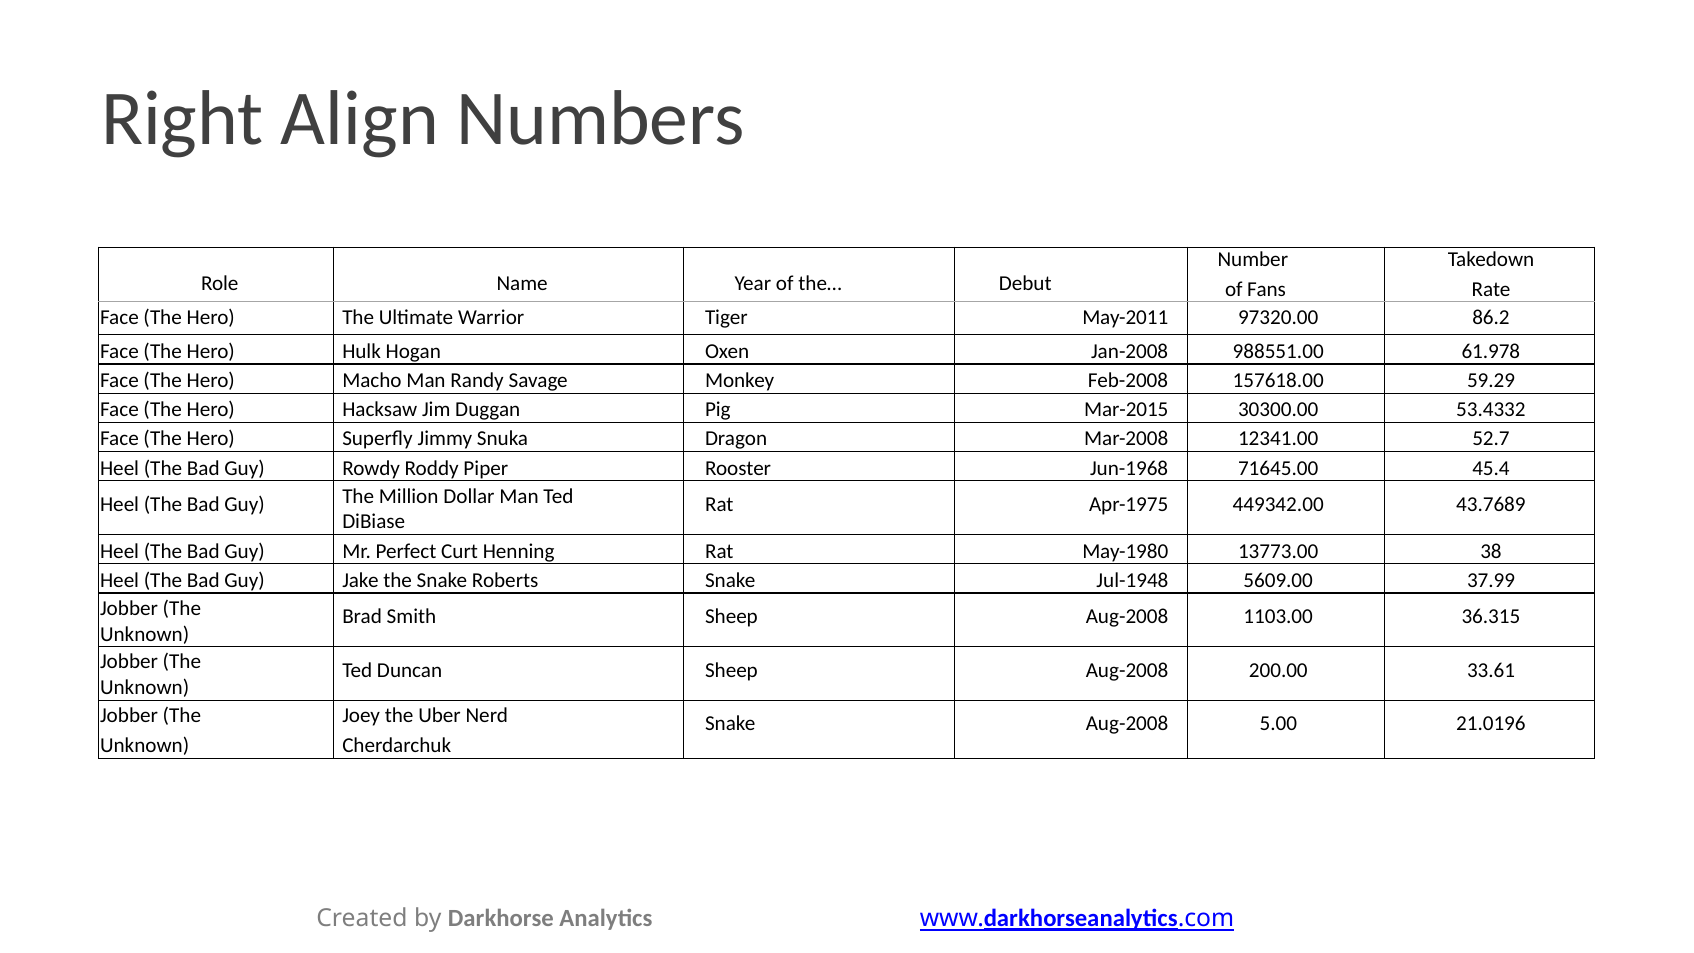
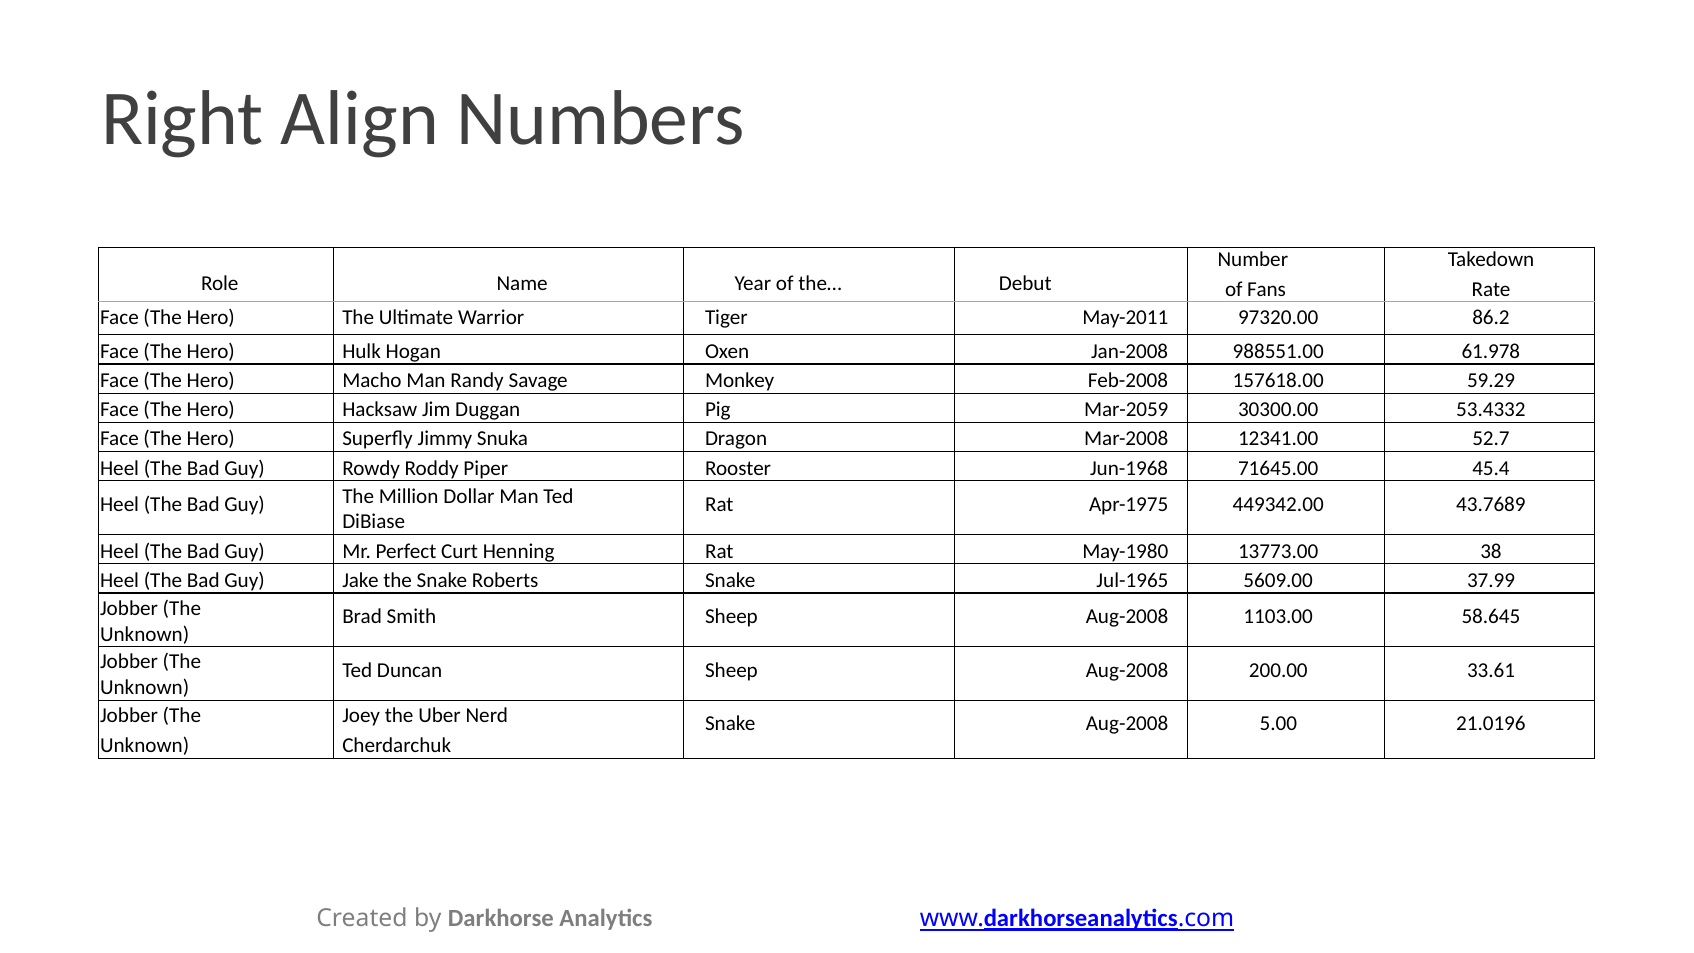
Mar-2015: Mar-2015 -> Mar-2059
Jul-1948: Jul-1948 -> Jul-1965
36.315: 36.315 -> 58.645
